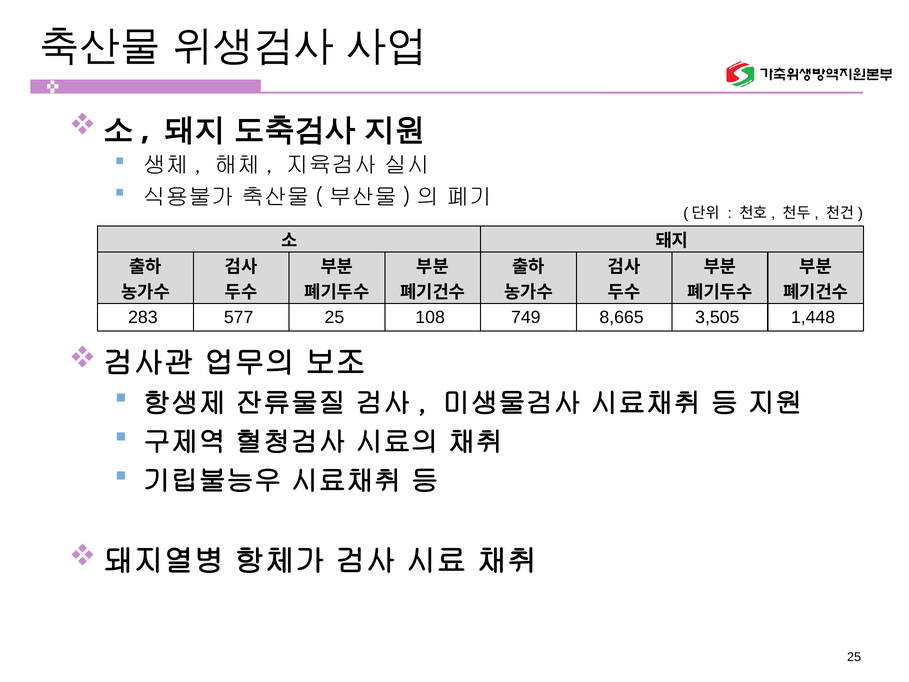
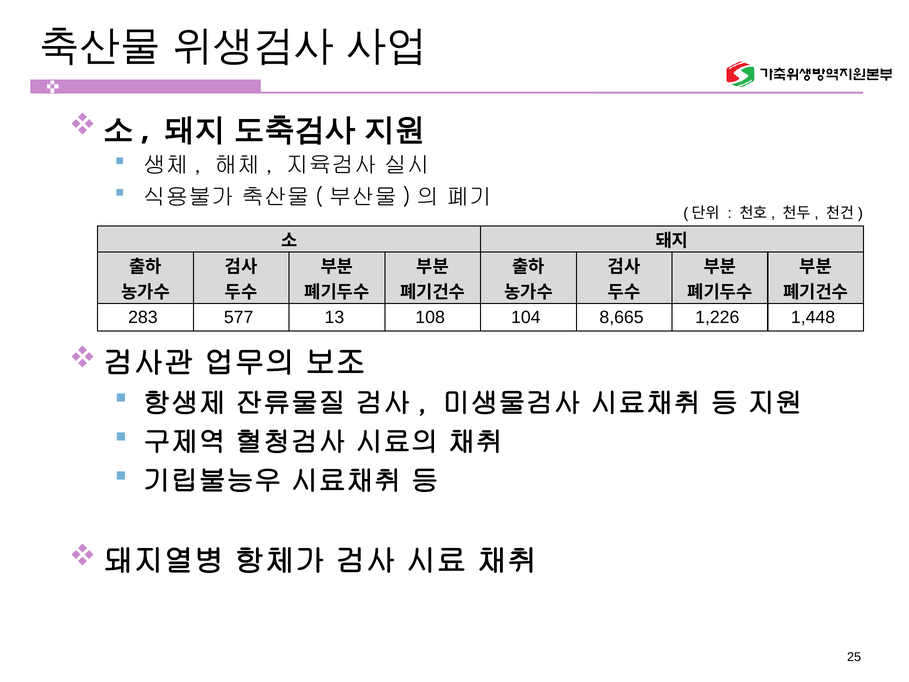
577 25: 25 -> 13
749: 749 -> 104
3,505: 3,505 -> 1,226
